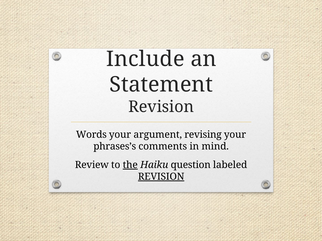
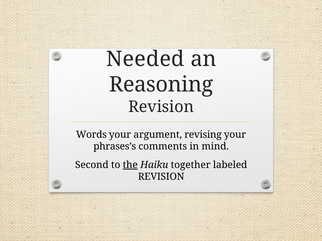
Include: Include -> Needed
Statement: Statement -> Reasoning
Review: Review -> Second
question: question -> together
REVISION at (161, 177) underline: present -> none
